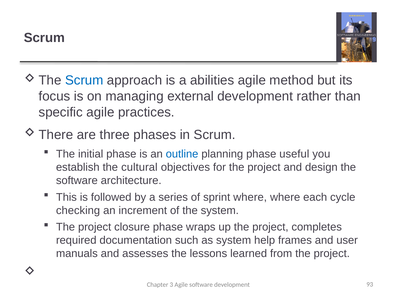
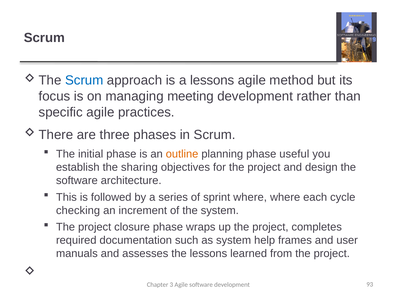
a abilities: abilities -> lessons
external: external -> meeting
outline colour: blue -> orange
cultural: cultural -> sharing
